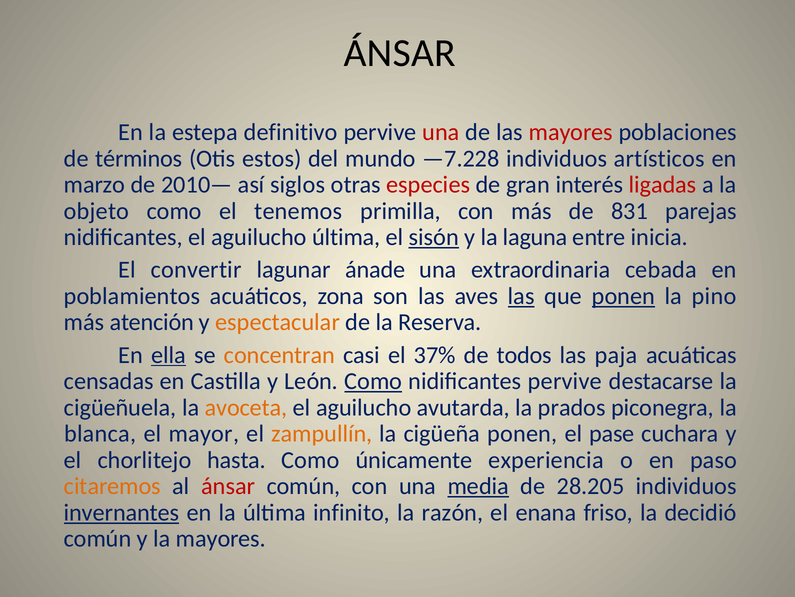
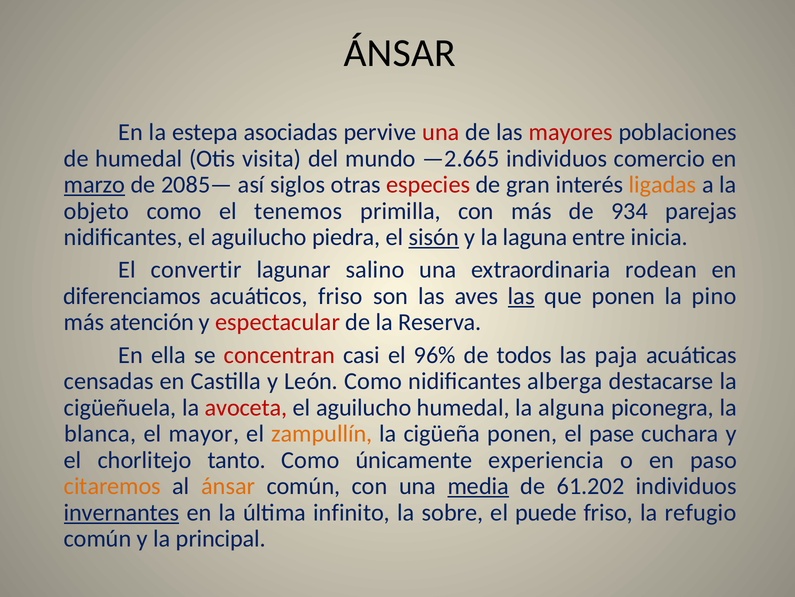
definitivo: definitivo -> asociadas
de términos: términos -> humedal
estos: estos -> visita
—7.228: —7.228 -> —2.665
artísticos: artísticos -> comercio
marzo underline: none -> present
2010—: 2010— -> 2085—
ligadas colour: red -> orange
831: 831 -> 934
aguilucho última: última -> piedra
ánade: ánade -> salino
cebada: cebada -> rodean
poblamientos: poblamientos -> diferenciamos
acuáticos zona: zona -> friso
ponen at (623, 296) underline: present -> none
espectacular colour: orange -> red
ella underline: present -> none
concentran colour: orange -> red
37%: 37% -> 96%
Como at (373, 381) underline: present -> none
nidificantes pervive: pervive -> alberga
avoceta colour: orange -> red
aguilucho avutarda: avutarda -> humedal
prados: prados -> alguna
hasta: hasta -> tanto
ánsar at (228, 486) colour: red -> orange
28.205: 28.205 -> 61.202
razón: razón -> sobre
enana: enana -> puede
decidió: decidió -> refugio
la mayores: mayores -> principal
